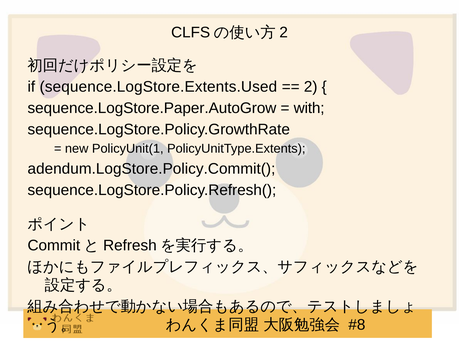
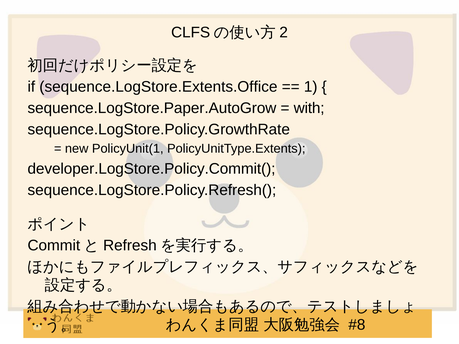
sequence.LogStore.Extents.Used: sequence.LogStore.Extents.Used -> sequence.LogStore.Extents.Office
2 at (311, 87): 2 -> 1
adendum.LogStore.Policy.Commit(: adendum.LogStore.Policy.Commit( -> developer.LogStore.Policy.Commit(
